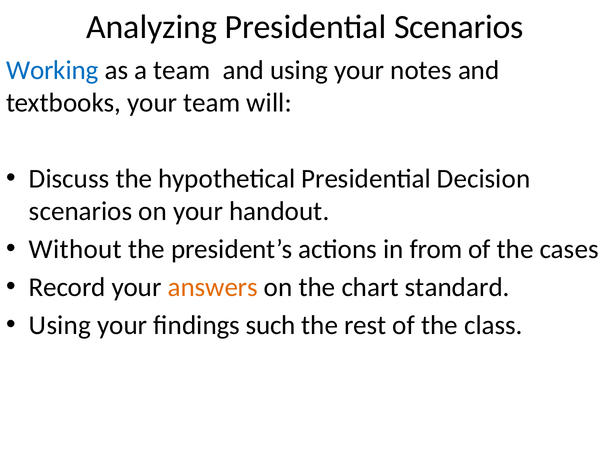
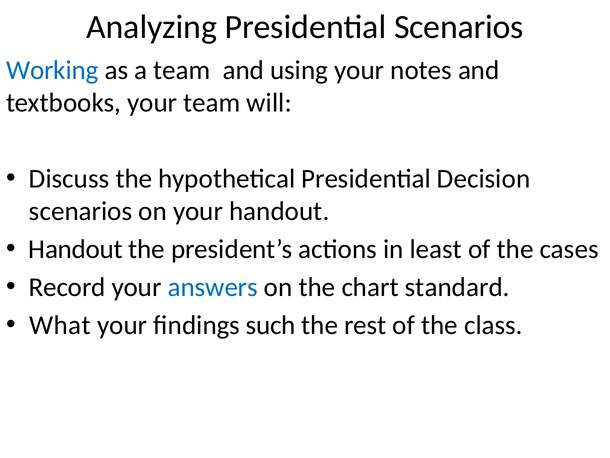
Without at (75, 249): Without -> Handout
from: from -> least
answers colour: orange -> blue
Using at (60, 325): Using -> What
